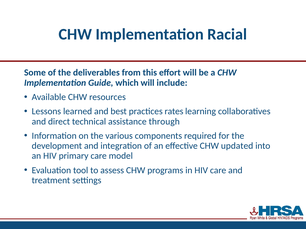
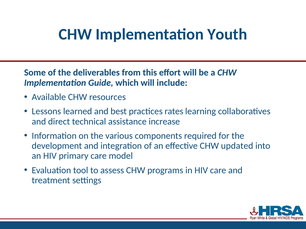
Racial: Racial -> Youth
through: through -> increase
